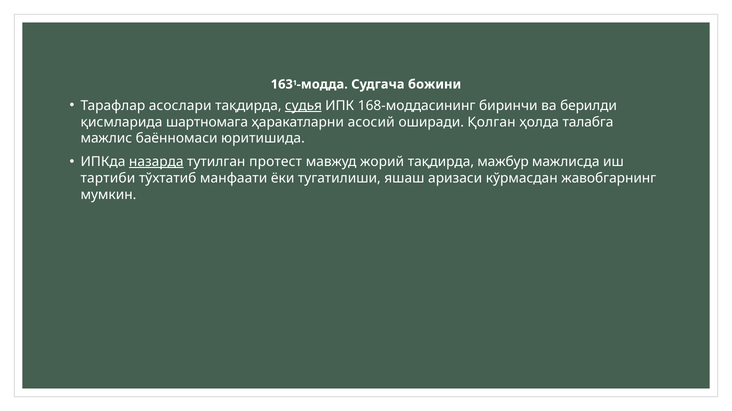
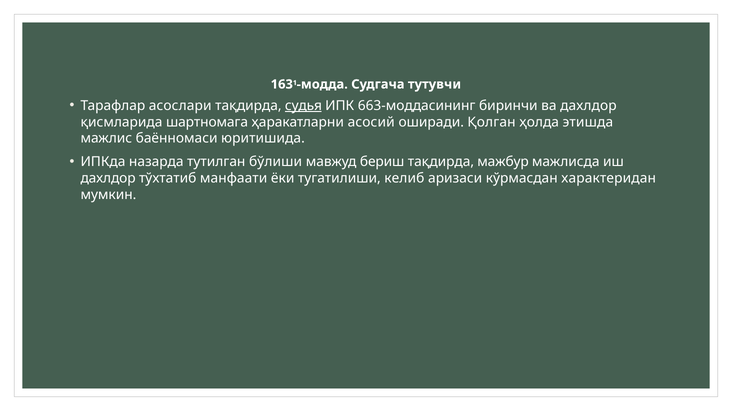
божини: божини -> тутувчи
168-моддасининг: 168-моддасининг -> 663-моддасининг
ва берилди: берилди -> дахлдор
талабга: талабга -> этишда
назарда underline: present -> none
протест: протест -> бўлиши
жорий: жорий -> бериш
тартиби at (108, 179): тартиби -> дахлдор
яшаш: яшаш -> келиб
жавобгарнинг: жавобгарнинг -> характеридан
